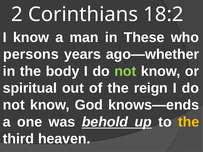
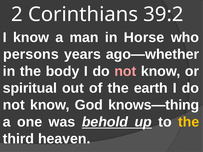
18:2: 18:2 -> 39:2
These: These -> Horse
not at (125, 71) colour: light green -> pink
reign: reign -> earth
knows—ends: knows—ends -> knows—thing
